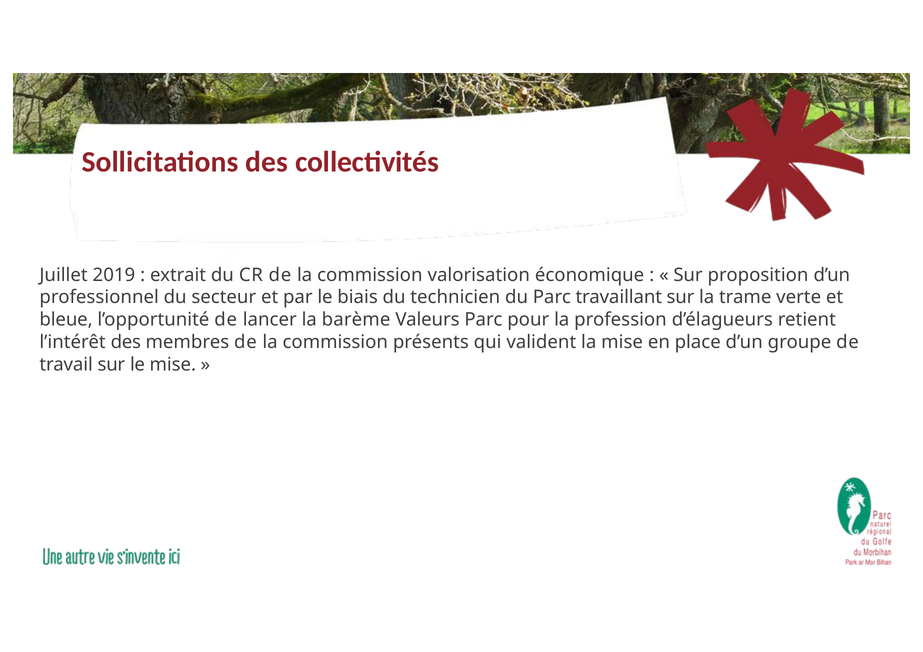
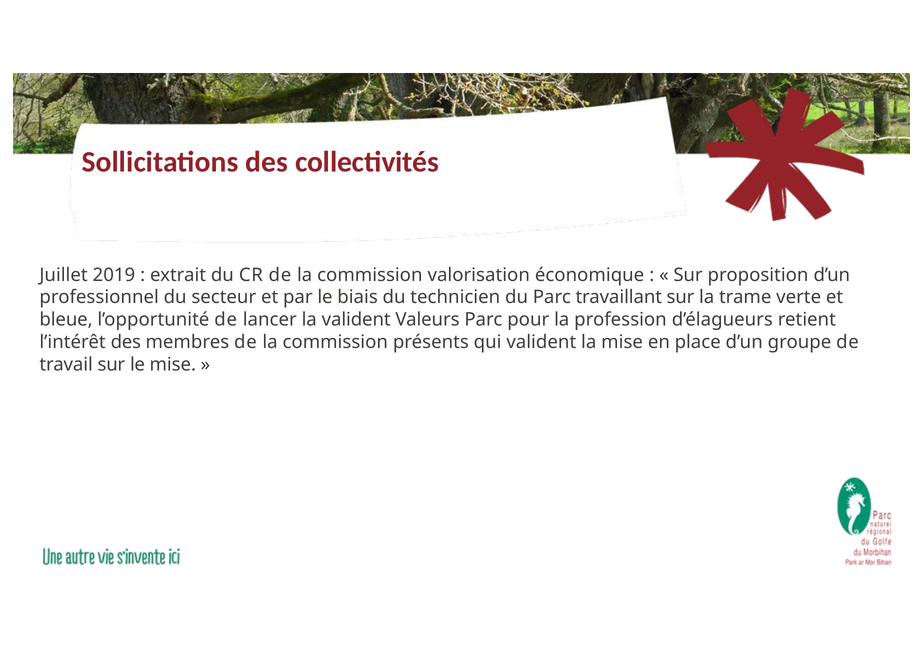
la barème: barème -> valident
